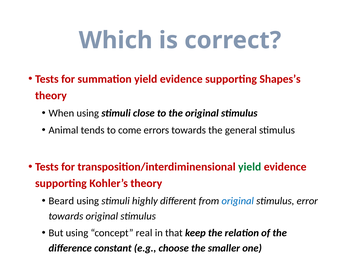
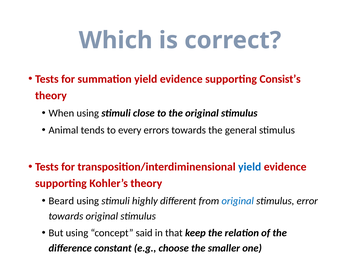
Shapes’s: Shapes’s -> Consist’s
come: come -> every
yield at (250, 167) colour: green -> blue
real: real -> said
